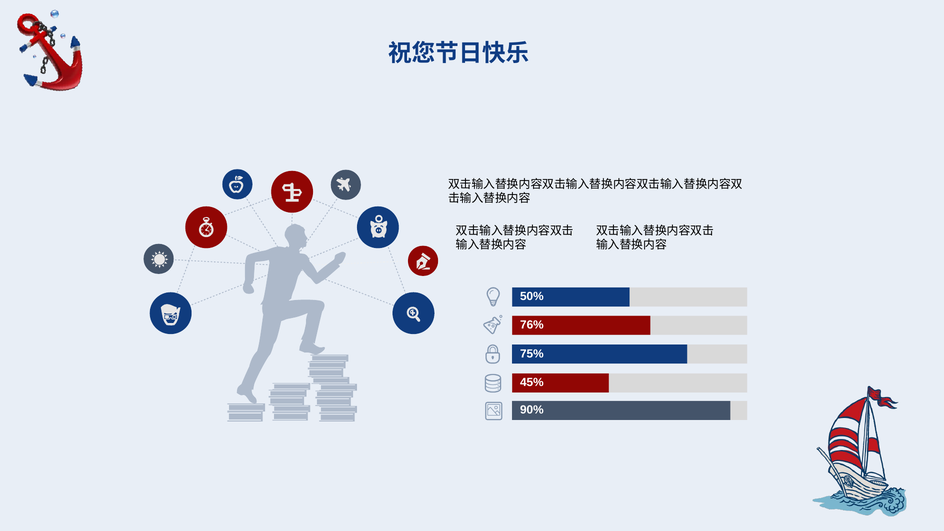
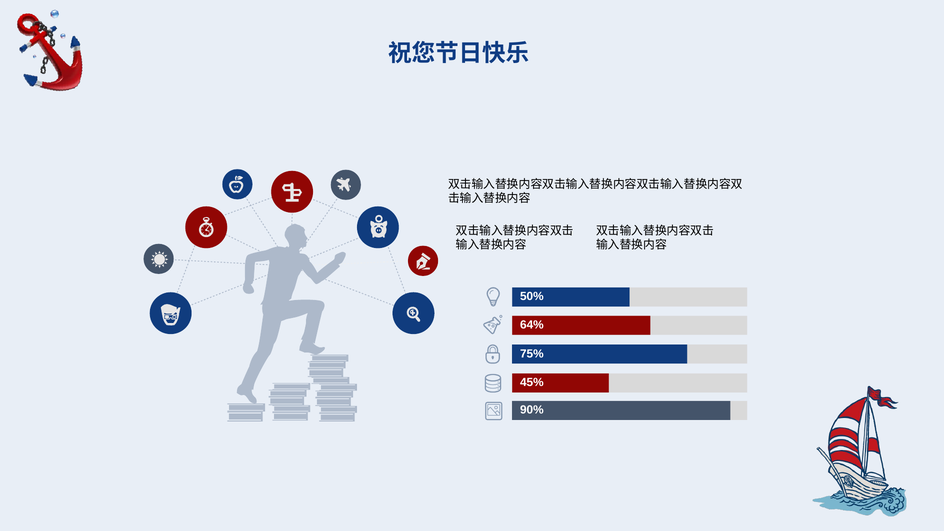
76%: 76% -> 64%
